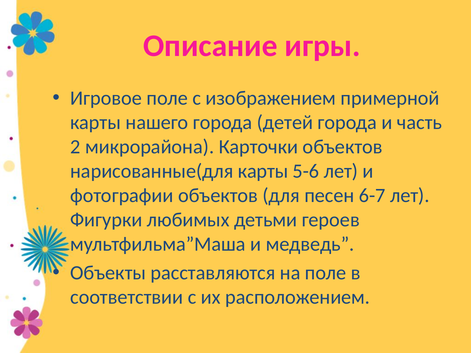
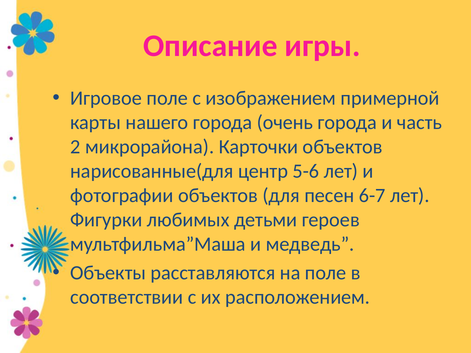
детей: детей -> очень
нарисованные(для карты: карты -> центр
